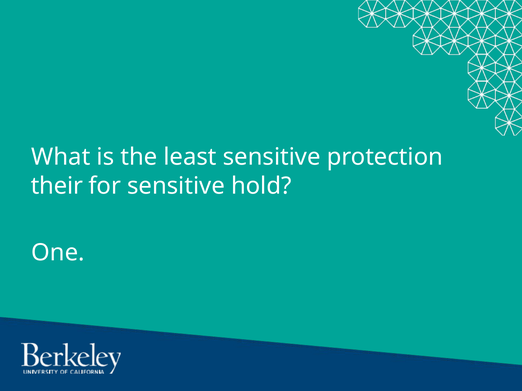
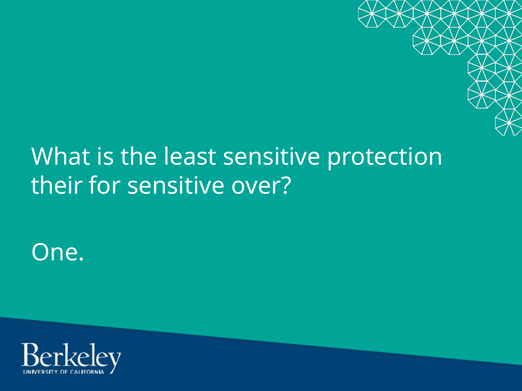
hold: hold -> over
